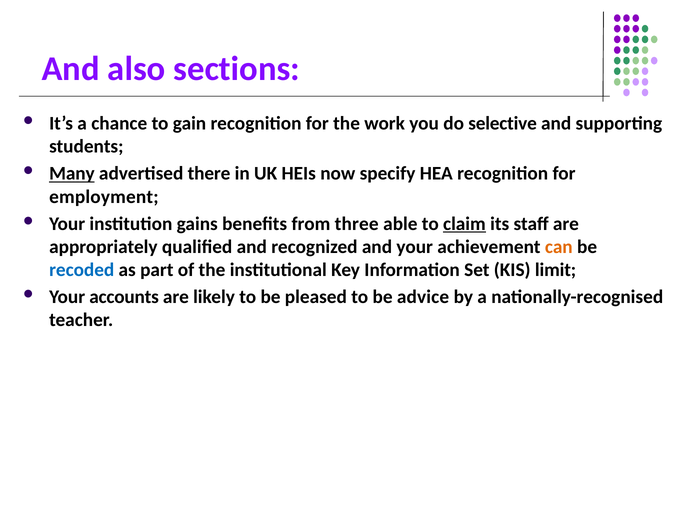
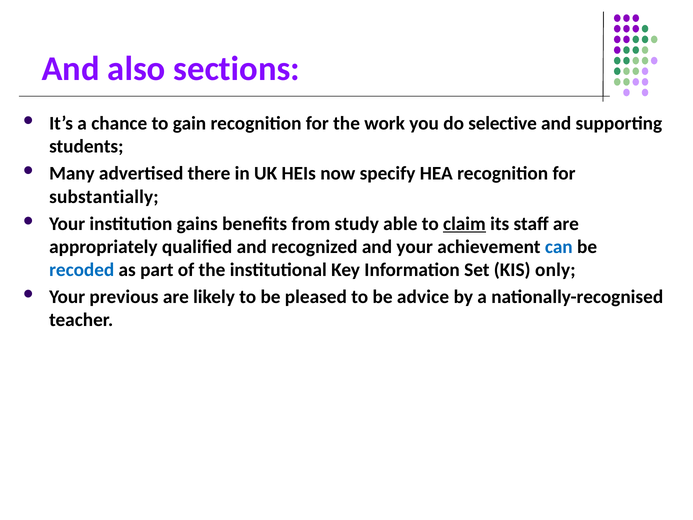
Many underline: present -> none
employment: employment -> substantially
three: three -> study
can colour: orange -> blue
limit: limit -> only
accounts: accounts -> previous
